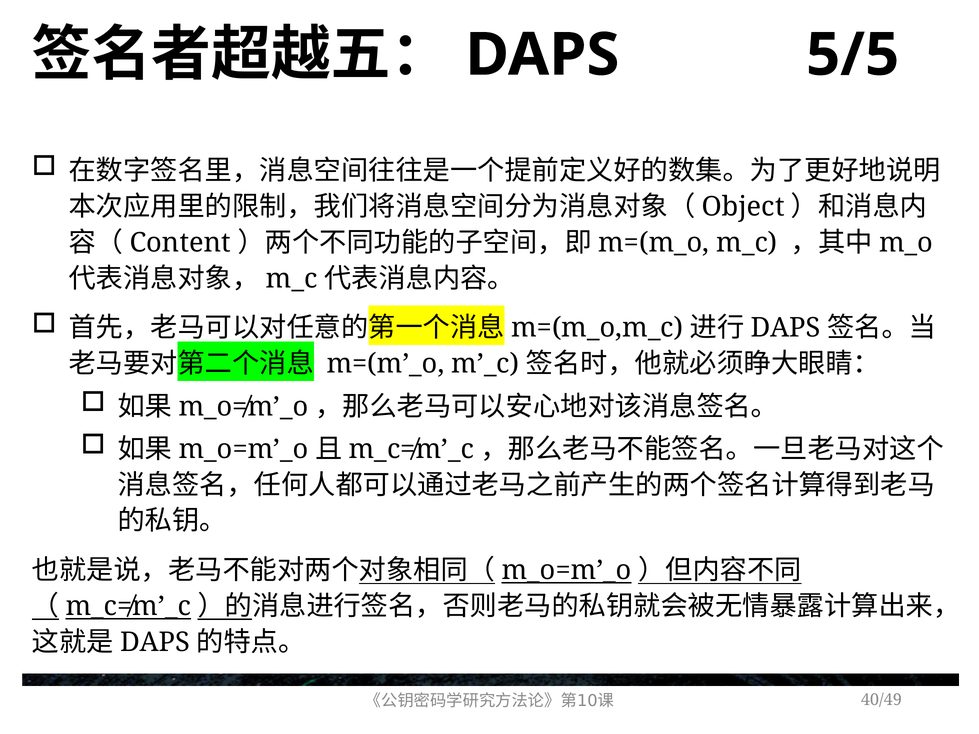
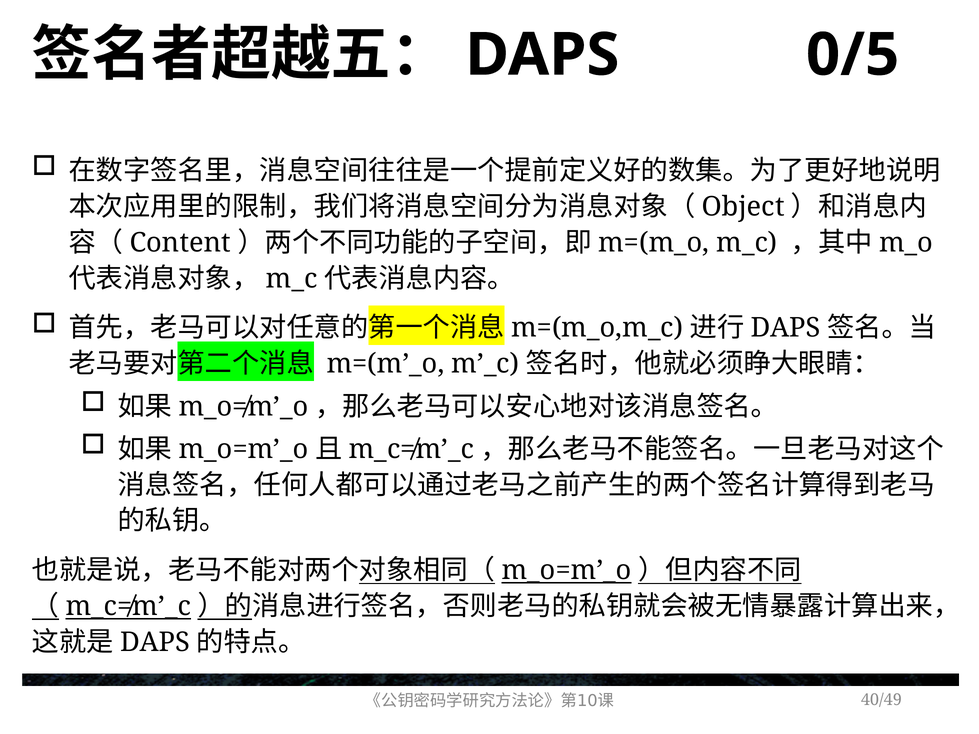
5/5: 5/5 -> 0/5
